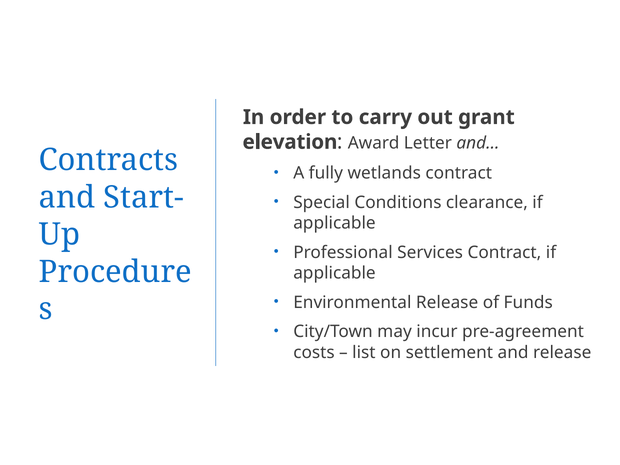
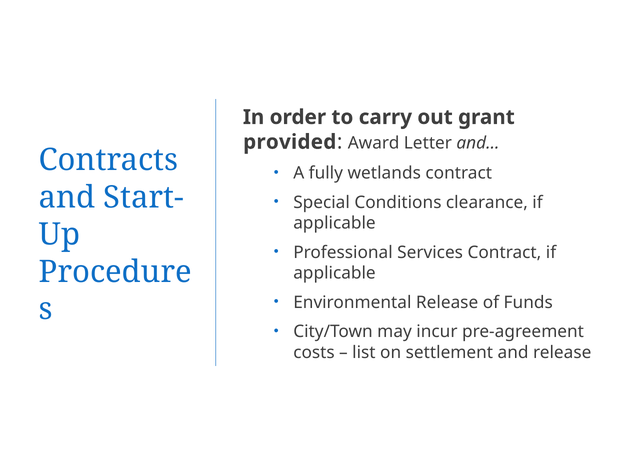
elevation: elevation -> provided
